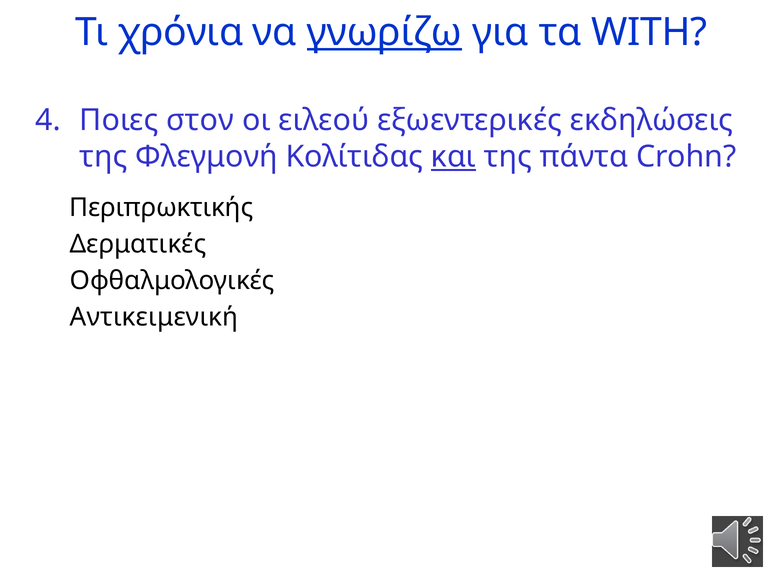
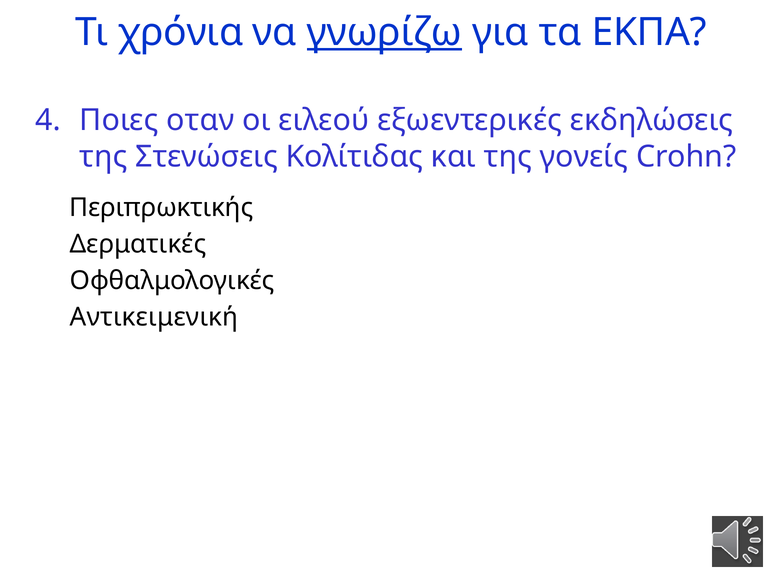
WITH: WITH -> ΕΚΠΑ
στον: στον -> οταν
Φλεγμονή: Φλεγμονή -> Στενώσεις
και underline: present -> none
πάντα: πάντα -> γονείς
